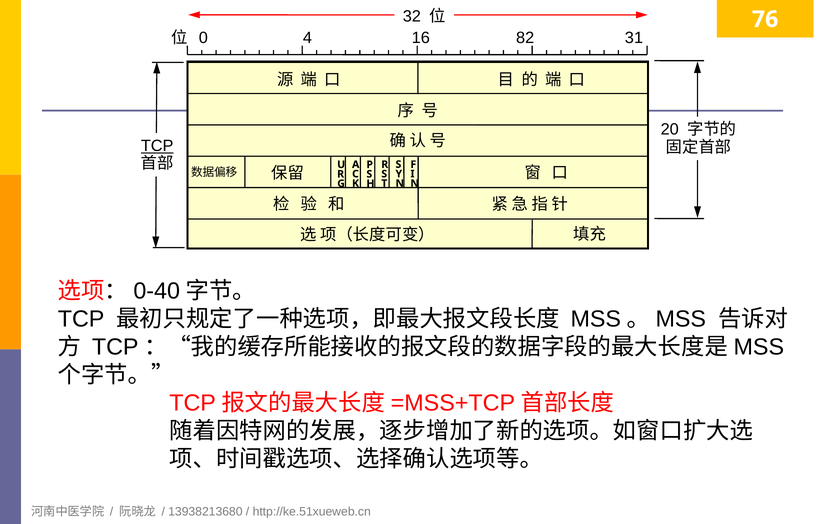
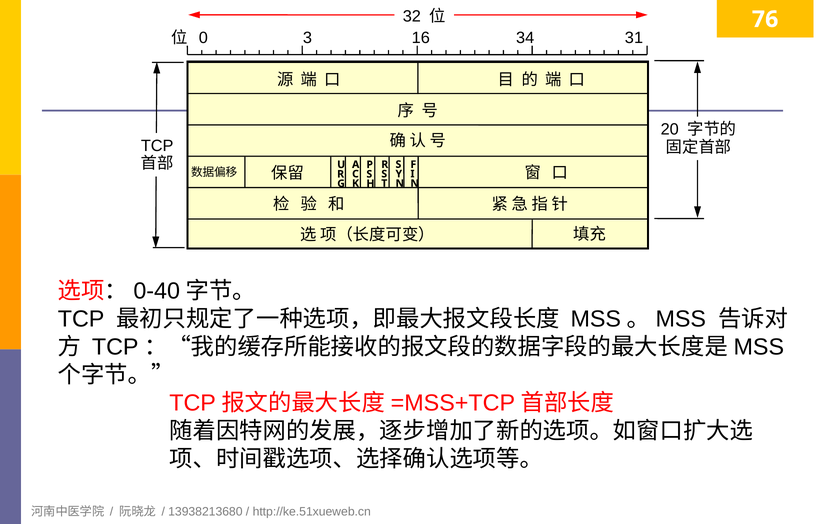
4: 4 -> 3
82: 82 -> 34
TCP at (157, 146) underline: present -> none
